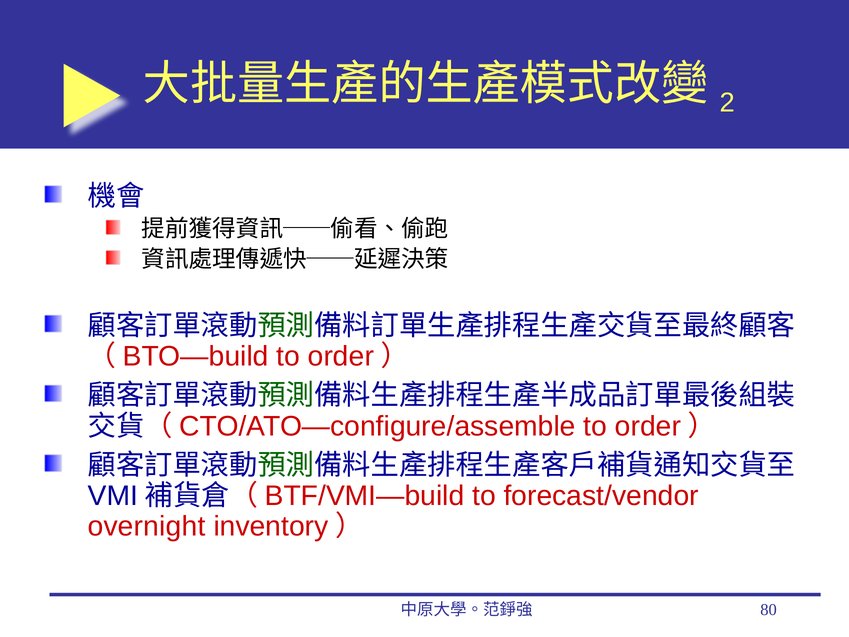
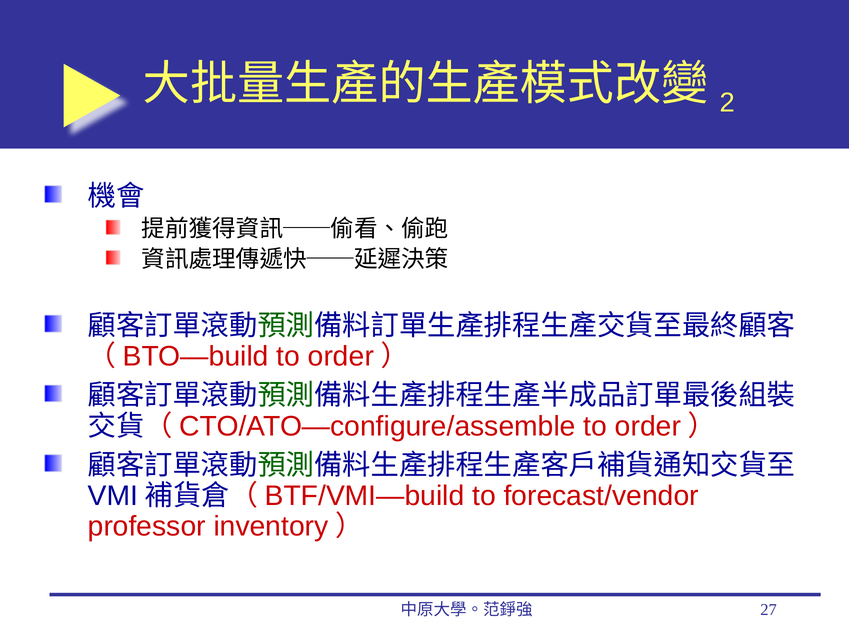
overnight: overnight -> professor
80: 80 -> 27
